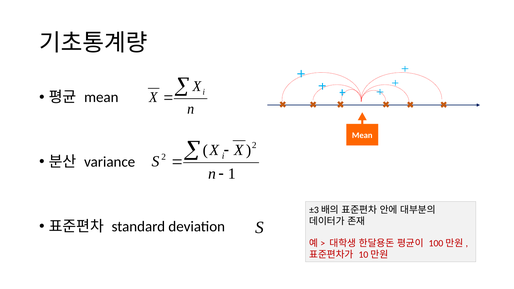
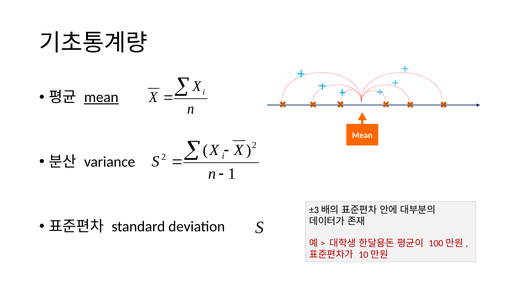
mean at (101, 97) underline: none -> present
